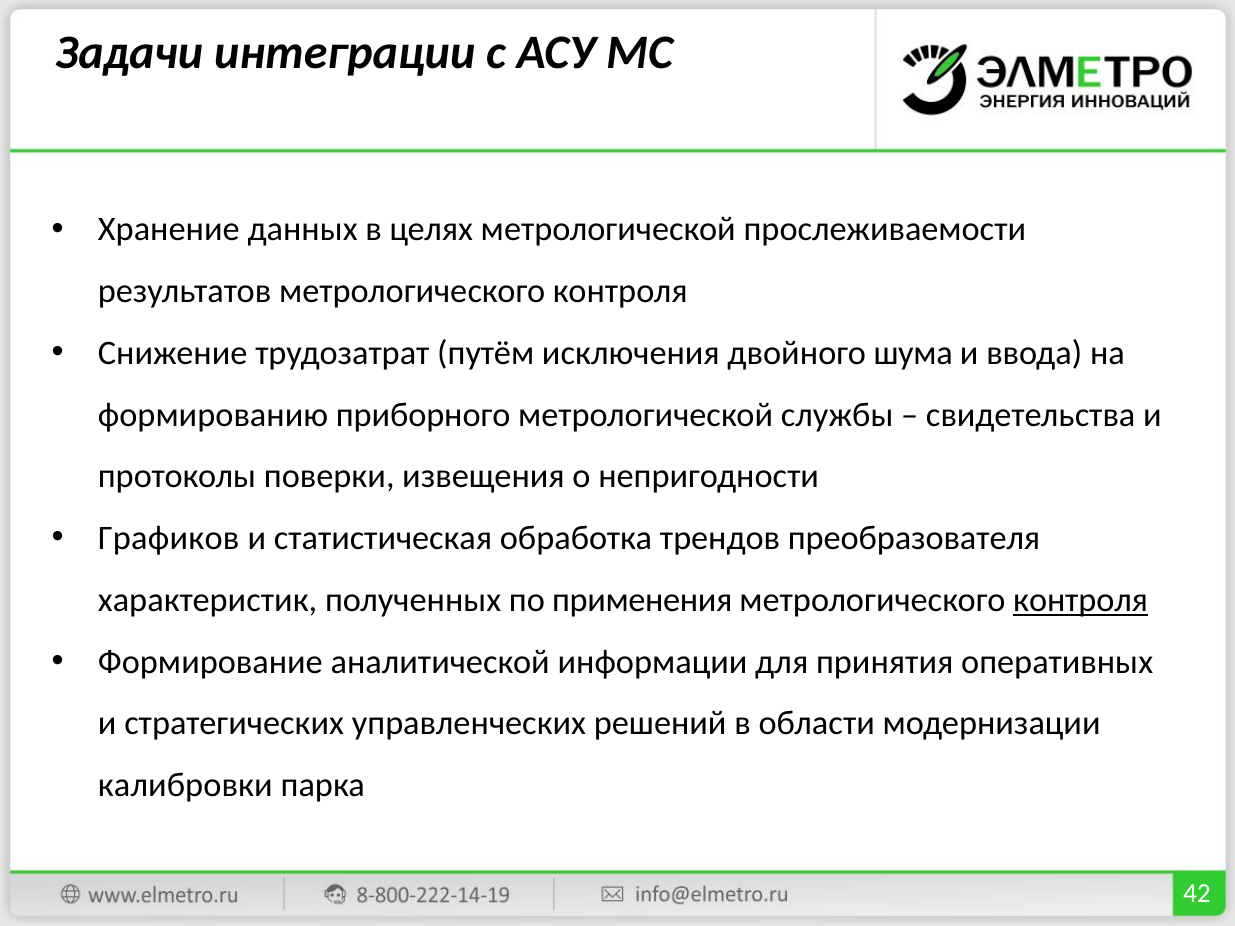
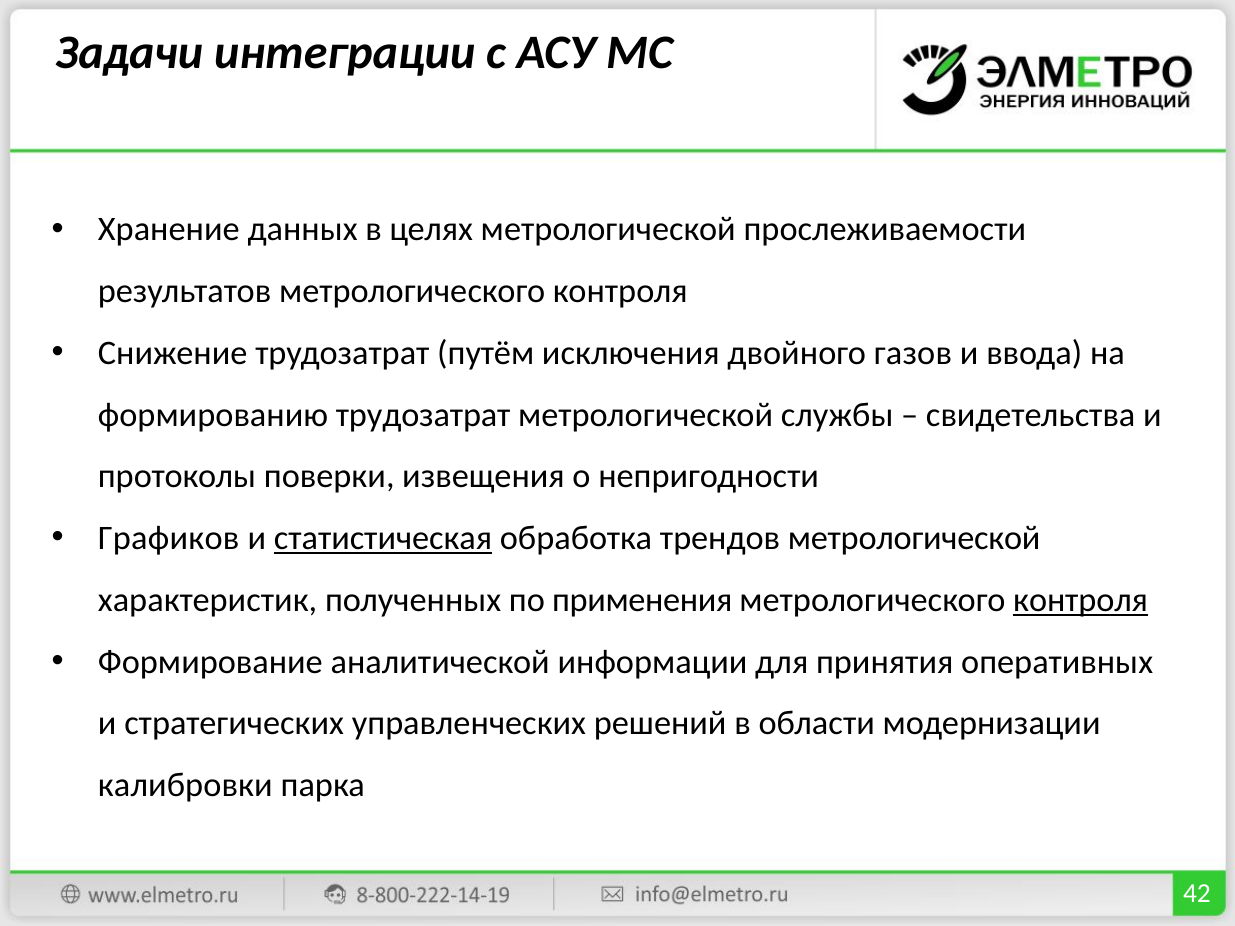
шума: шума -> газов
формированию приборного: приборного -> трудозатрат
статистическая underline: none -> present
трендов преобразователя: преобразователя -> метрологической
